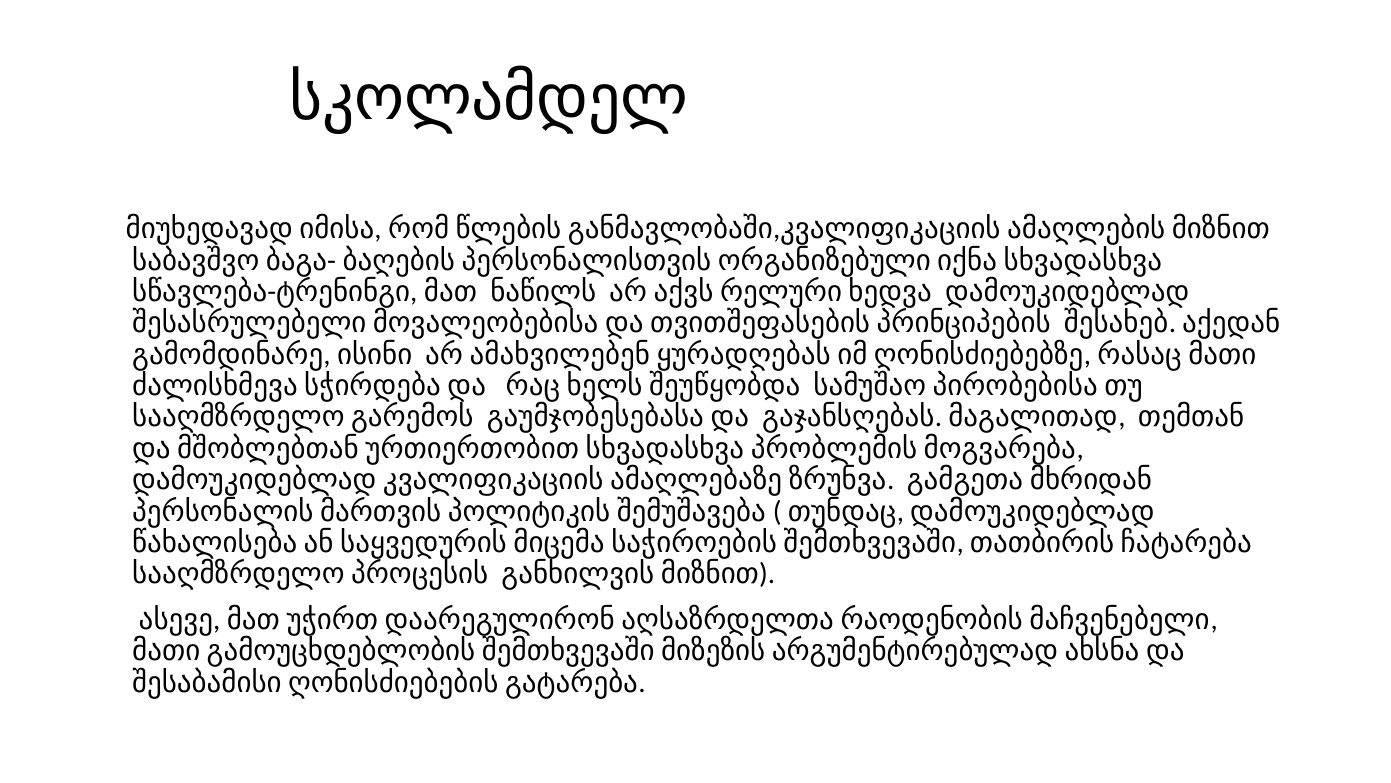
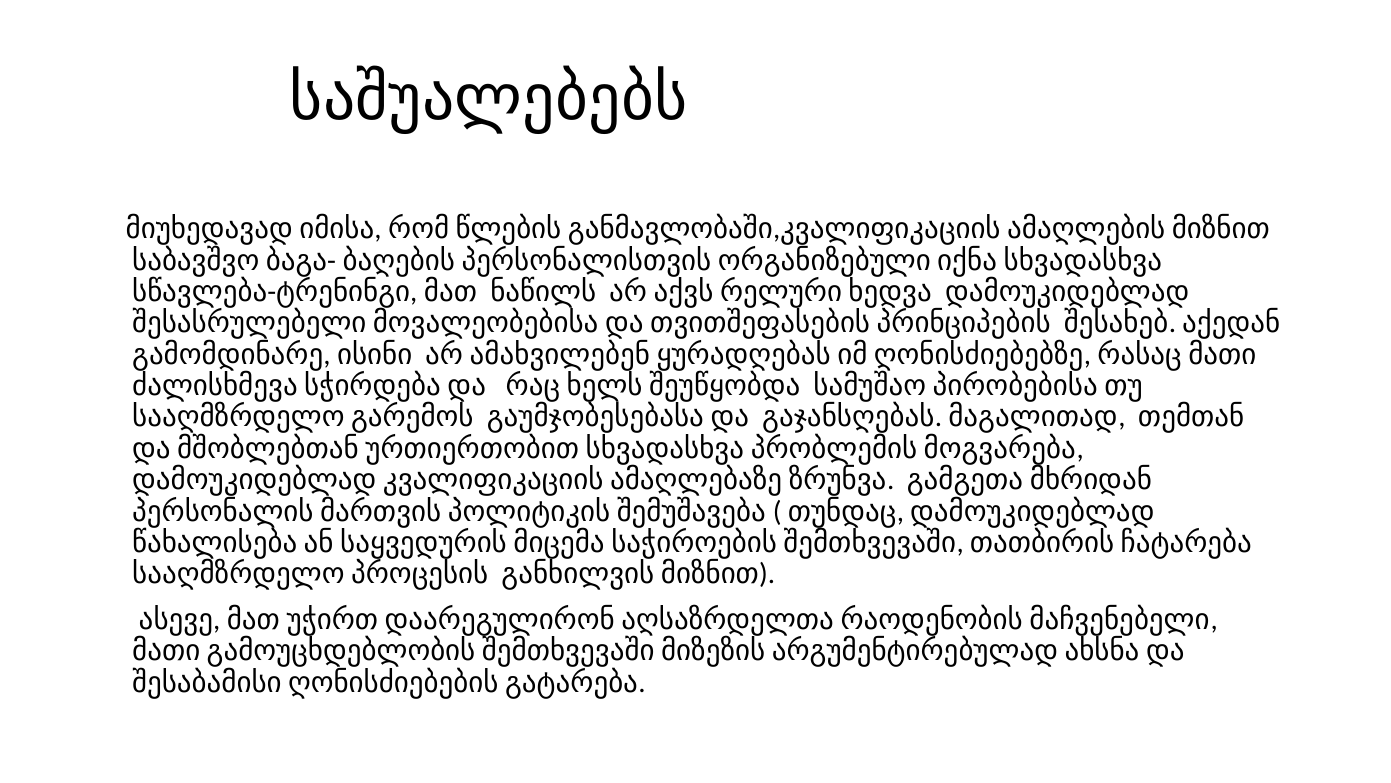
სკოლამდელ: სკოლამდელ -> საშუალებებს
